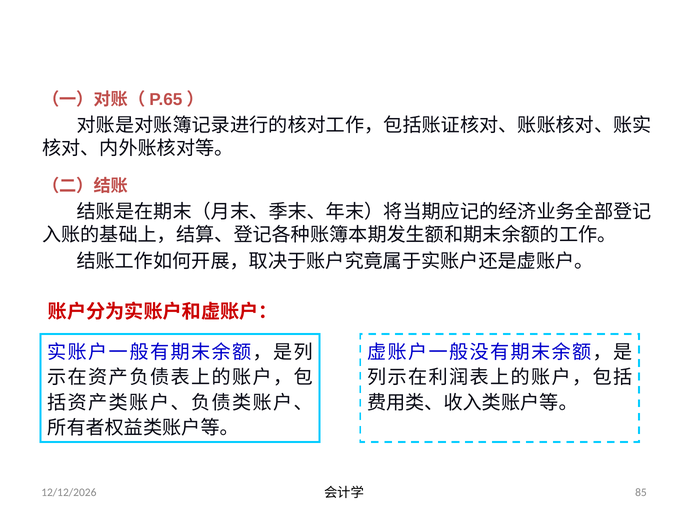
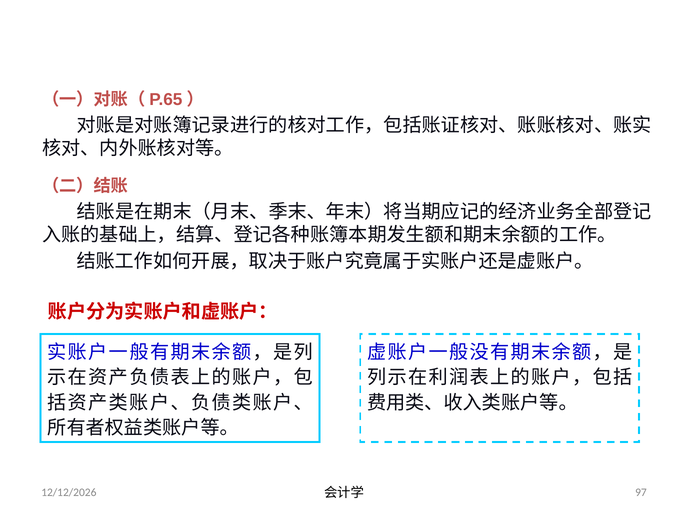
85: 85 -> 97
